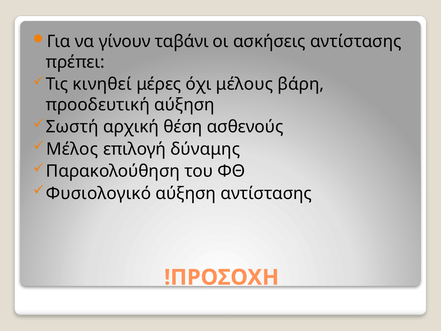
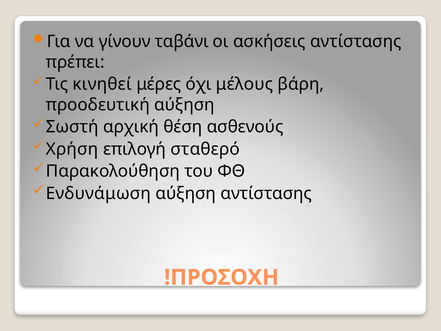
Μέλος: Μέλος -> Χρήση
δύναμης: δύναμης -> σταθερό
Φυσιολογικό: Φυσιολογικό -> Ενδυνάμωση
